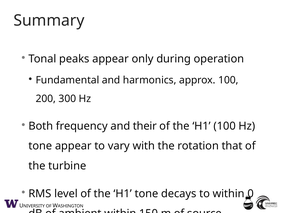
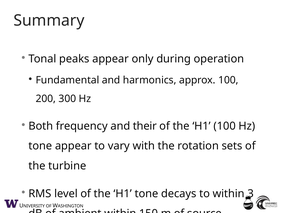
that: that -> sets
0: 0 -> 3
